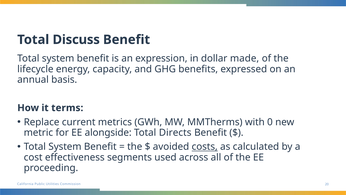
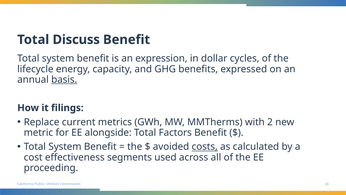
made: made -> cycles
basis underline: none -> present
terms: terms -> filings
0: 0 -> 2
Directs: Directs -> Factors
